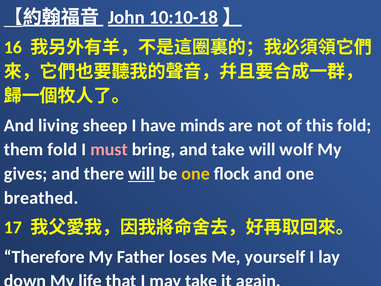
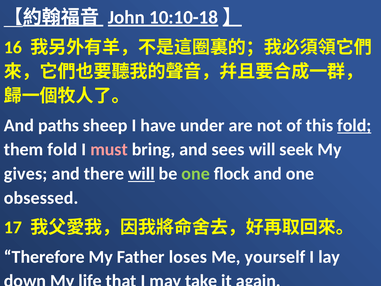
living: living -> paths
minds: minds -> under
fold at (354, 125) underline: none -> present
and take: take -> sees
wolf: wolf -> seek
one at (196, 174) colour: yellow -> light green
breathed: breathed -> obsessed
